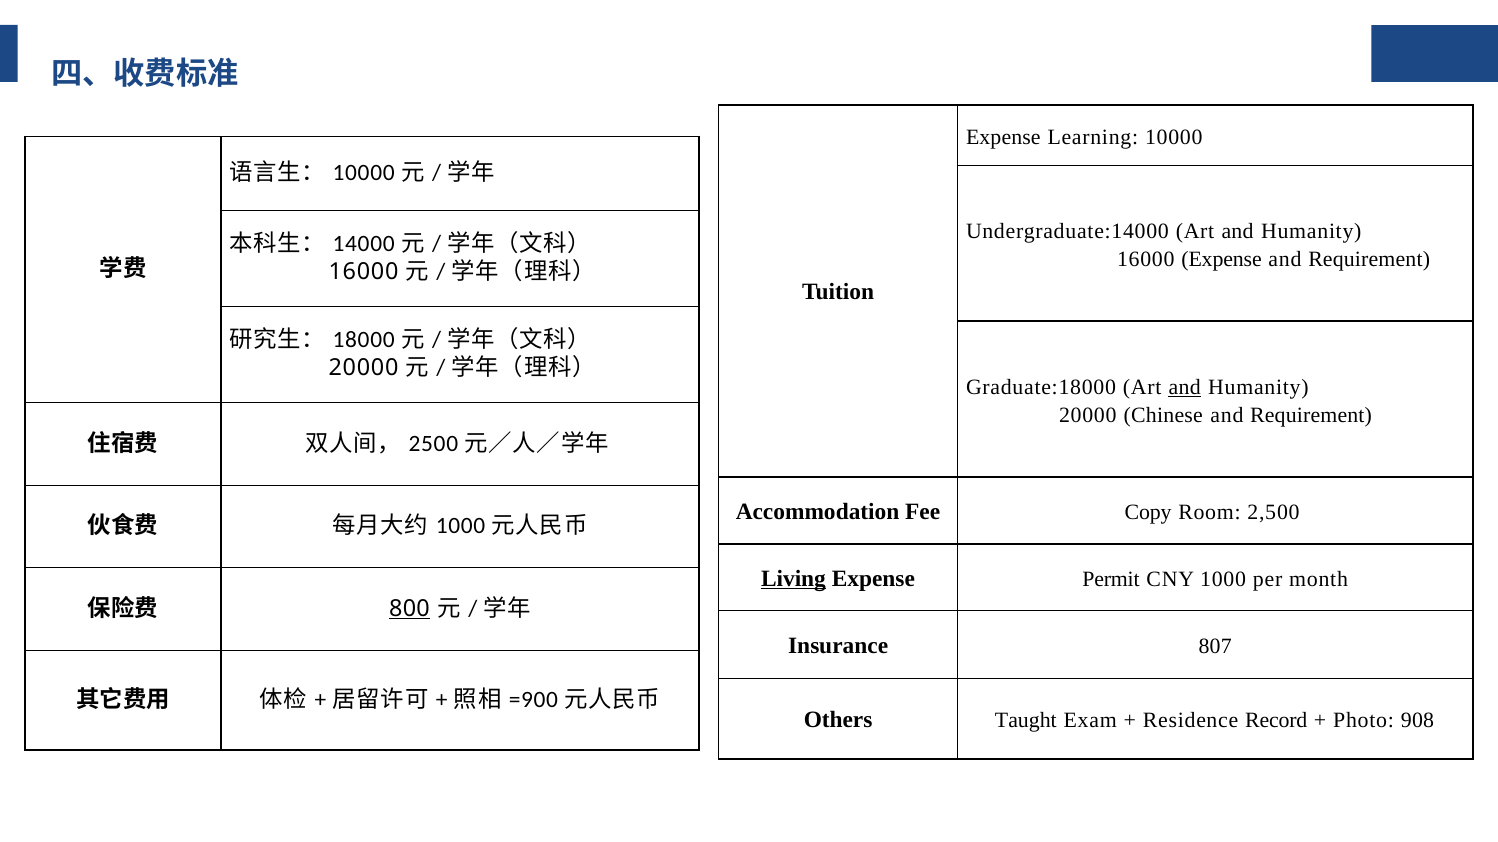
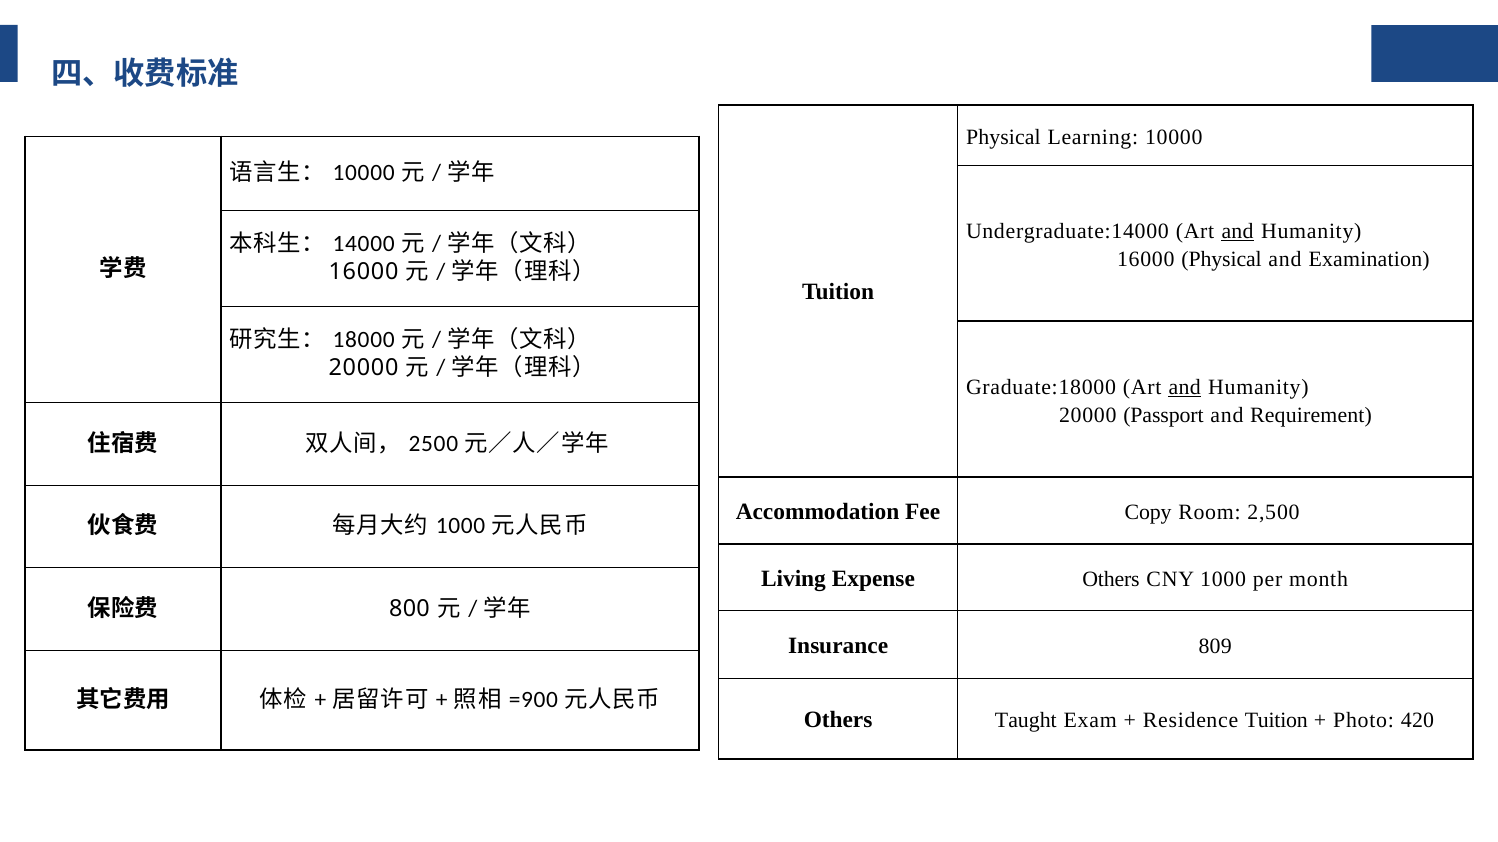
Expense at (1003, 138): Expense -> Physical
and at (1238, 232) underline: none -> present
16000 Expense: Expense -> Physical
Requirement at (1369, 260): Requirement -> Examination
Chinese: Chinese -> Passport
Living underline: present -> none
Expense Permit: Permit -> Others
800 underline: present -> none
807: 807 -> 809
Residence Record: Record -> Tuition
908: 908 -> 420
